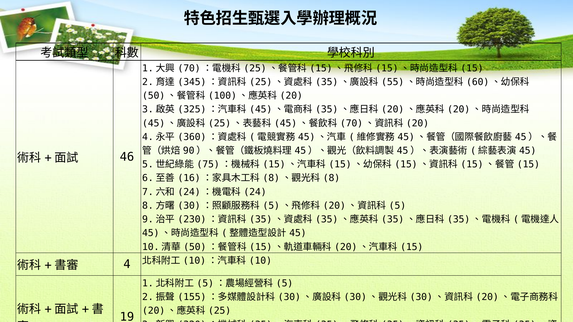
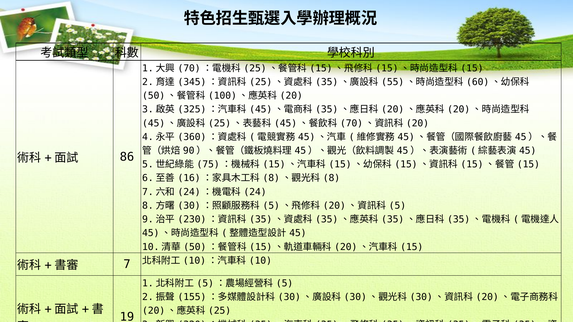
46: 46 -> 86
4: 4 -> 7
